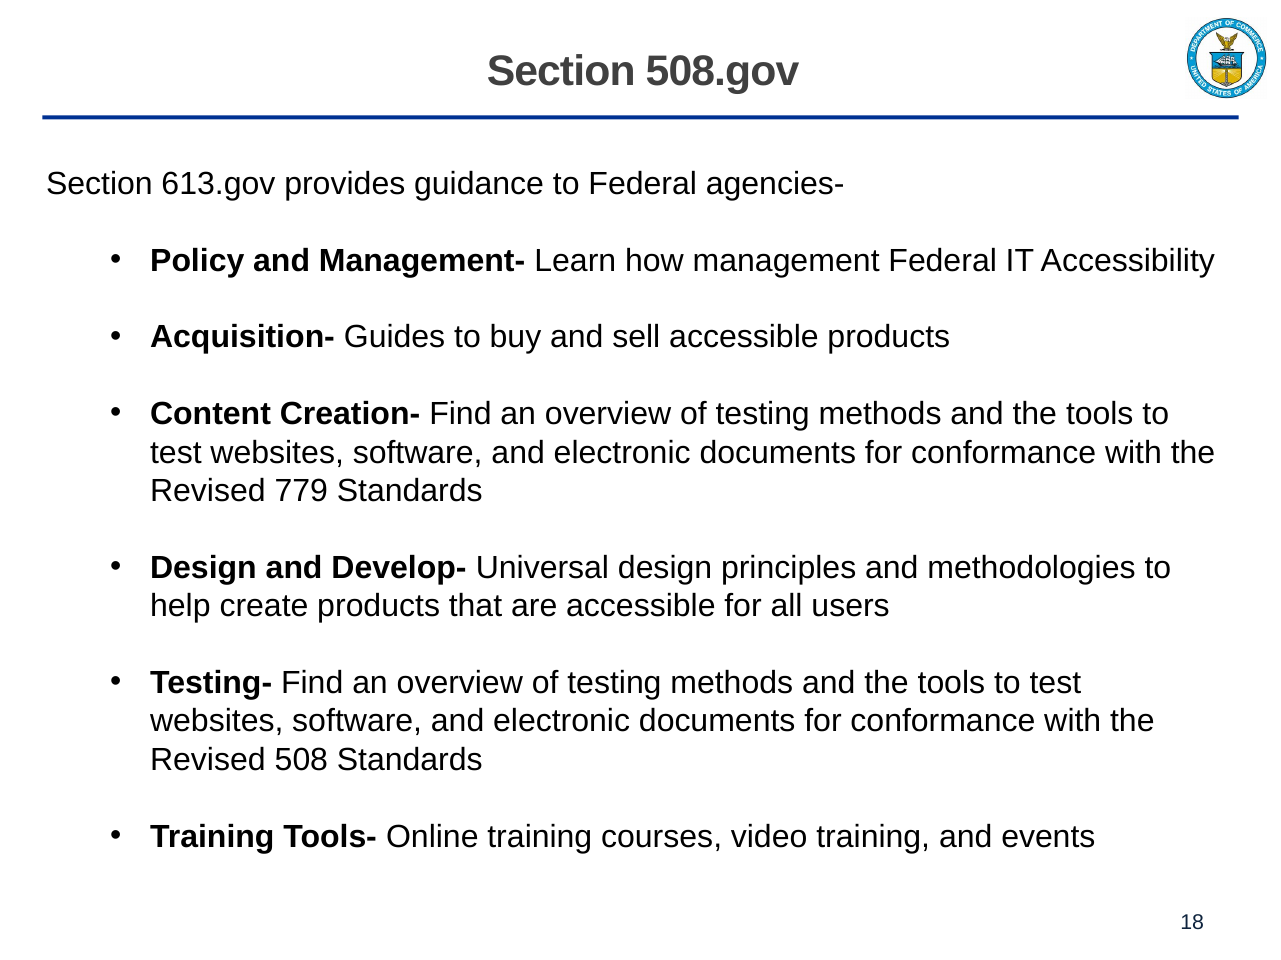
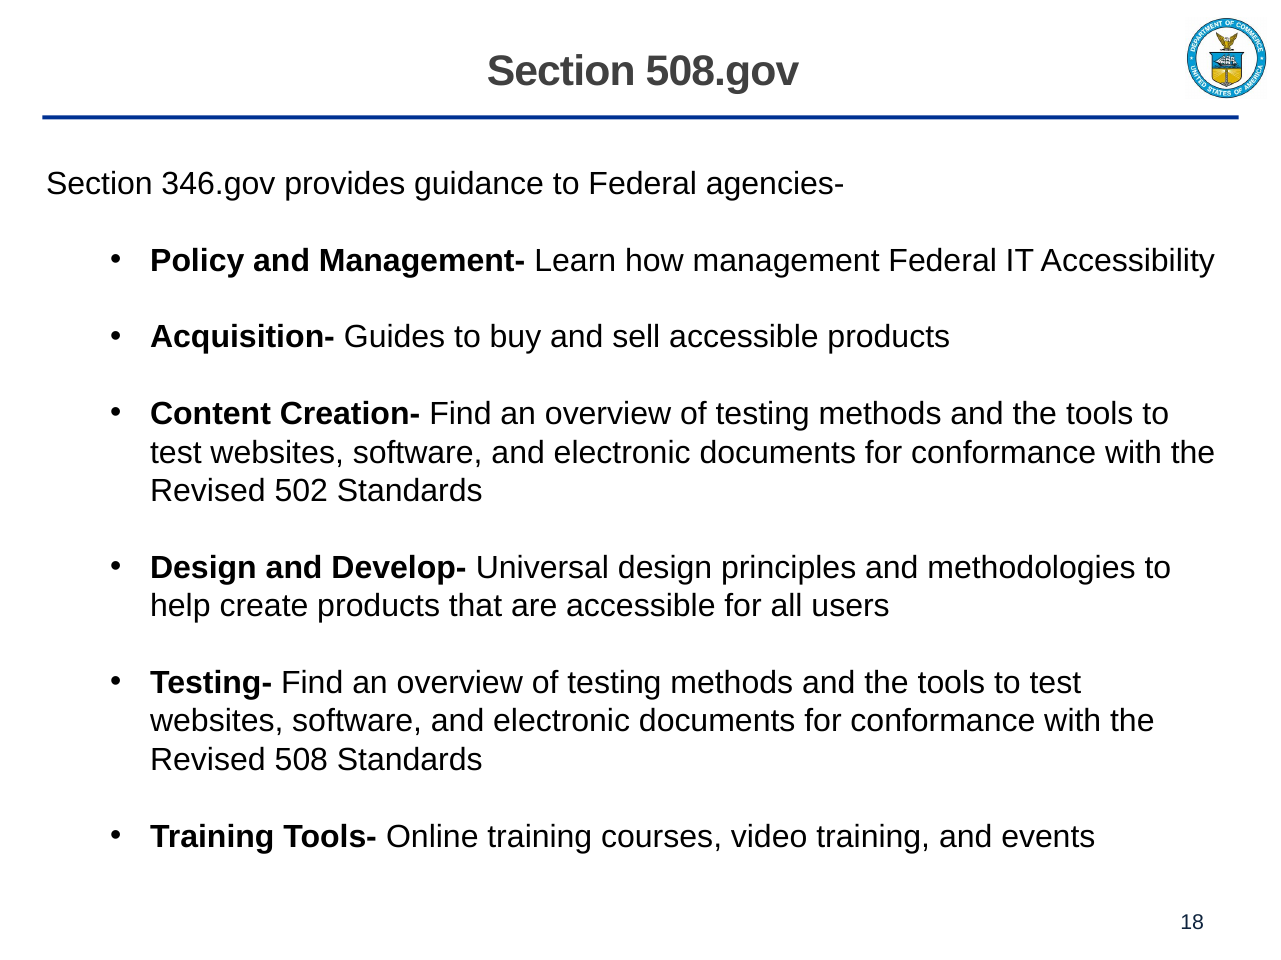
613.gov: 613.gov -> 346.gov
779: 779 -> 502
